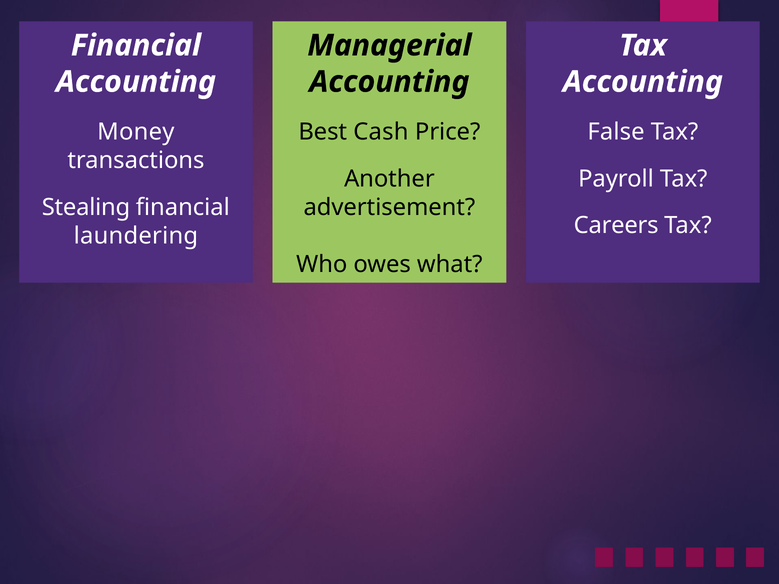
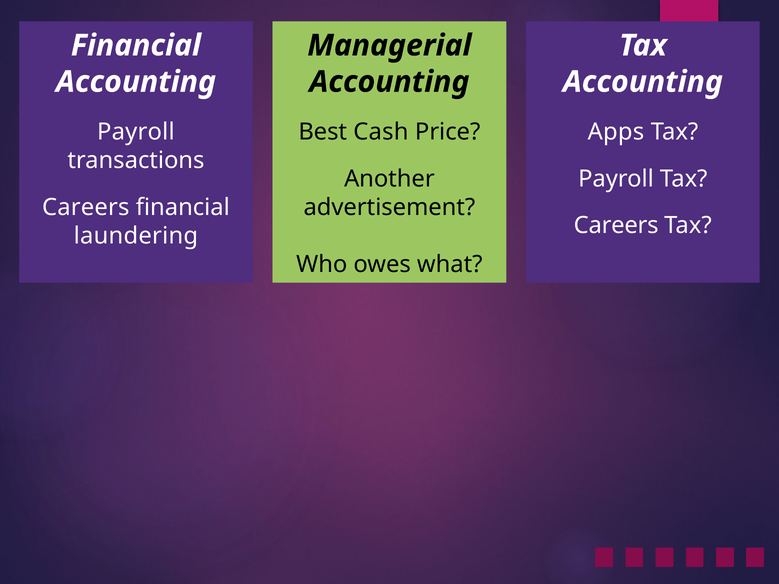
Money at (136, 132): Money -> Payroll
False: False -> Apps
Stealing at (86, 207): Stealing -> Careers
